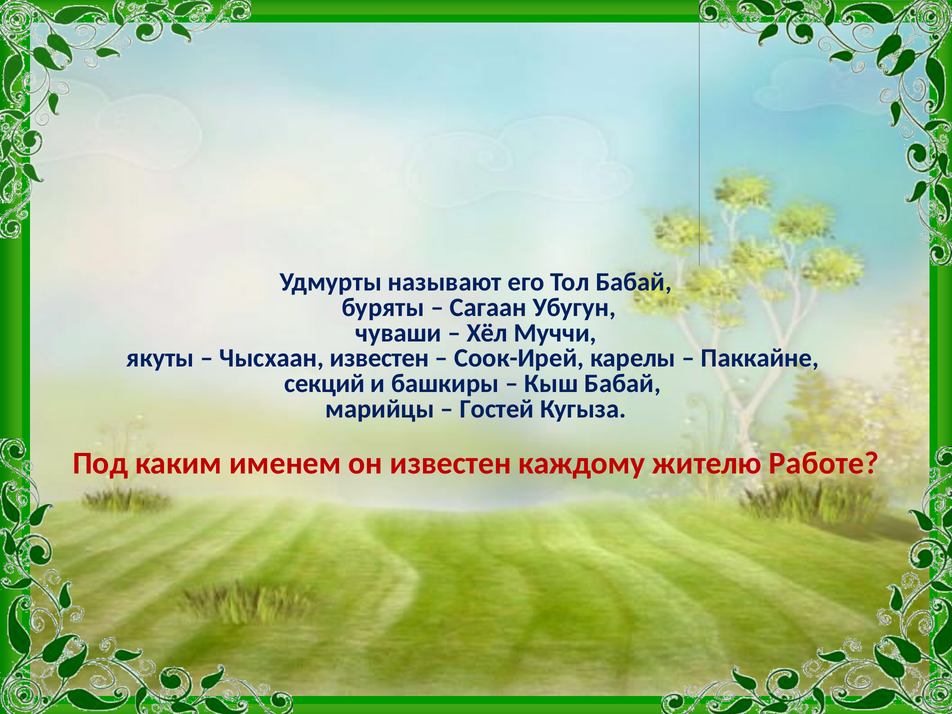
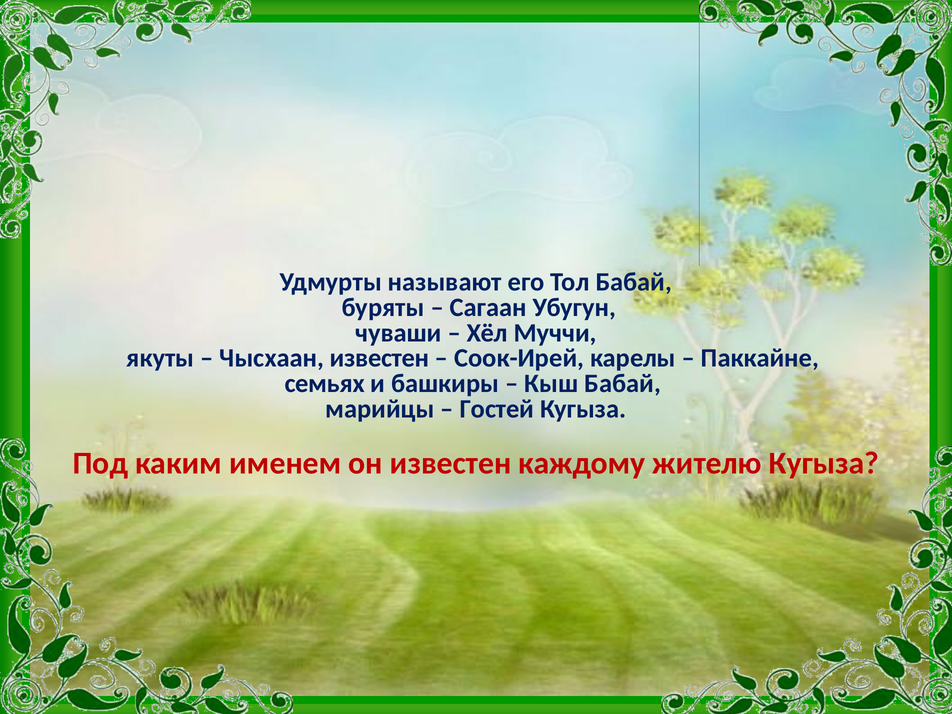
секций: секций -> семьях
жителю Работе: Работе -> Кугыза
